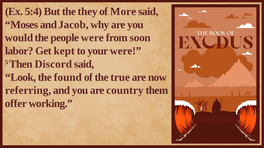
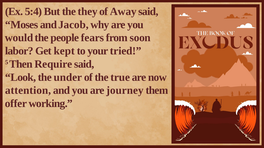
More: More -> Away
people were: were -> fears
your were: were -> tried
Discord: Discord -> Require
found: found -> under
referring: referring -> attention
country: country -> journey
